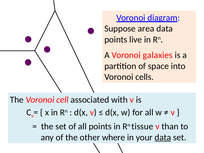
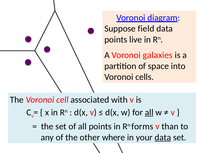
area: area -> field
all at (149, 112) underline: none -> present
tissue: tissue -> forms
